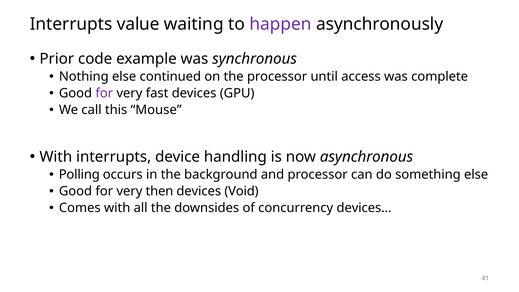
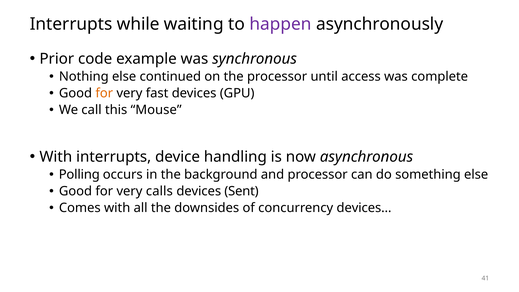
value: value -> while
for at (104, 93) colour: purple -> orange
then: then -> calls
Void: Void -> Sent
